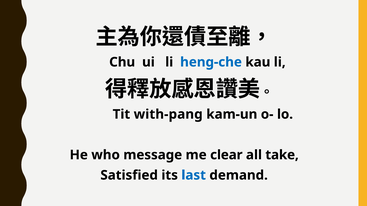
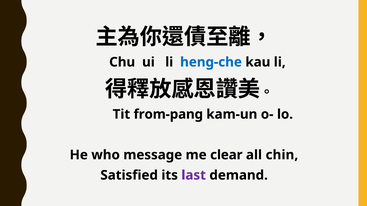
with-pang: with-pang -> from-pang
take: take -> chin
last colour: blue -> purple
